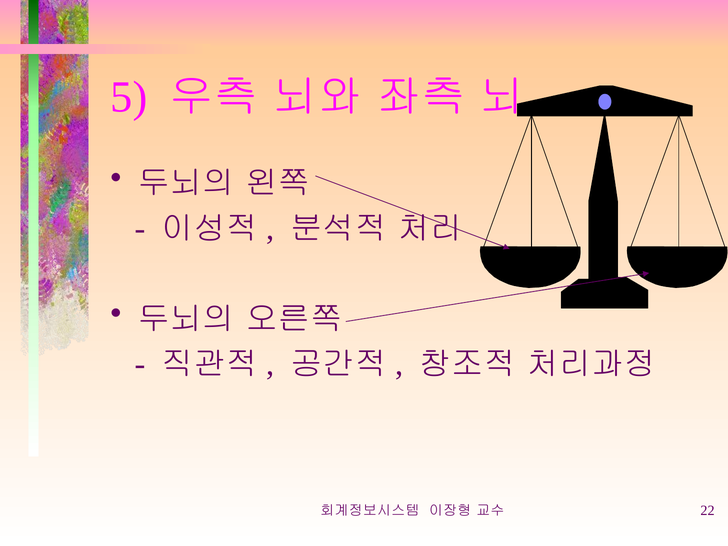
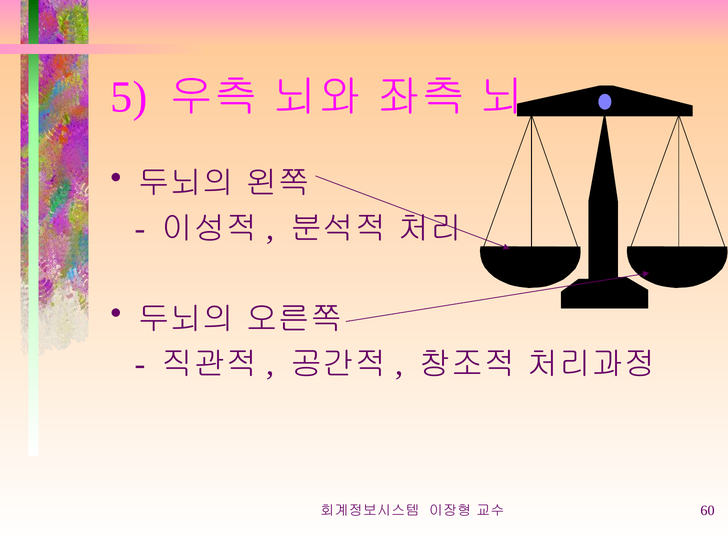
22: 22 -> 60
